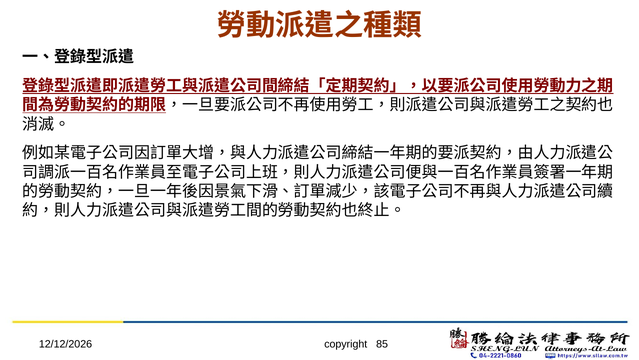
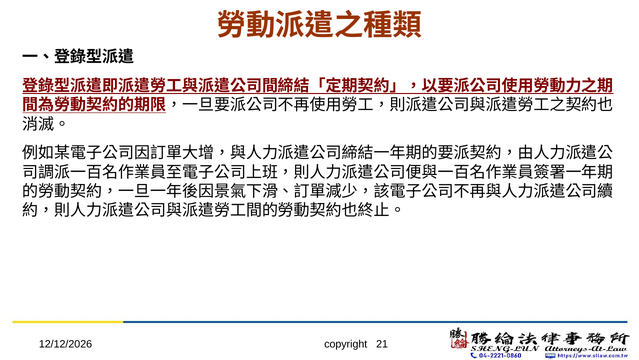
85: 85 -> 21
